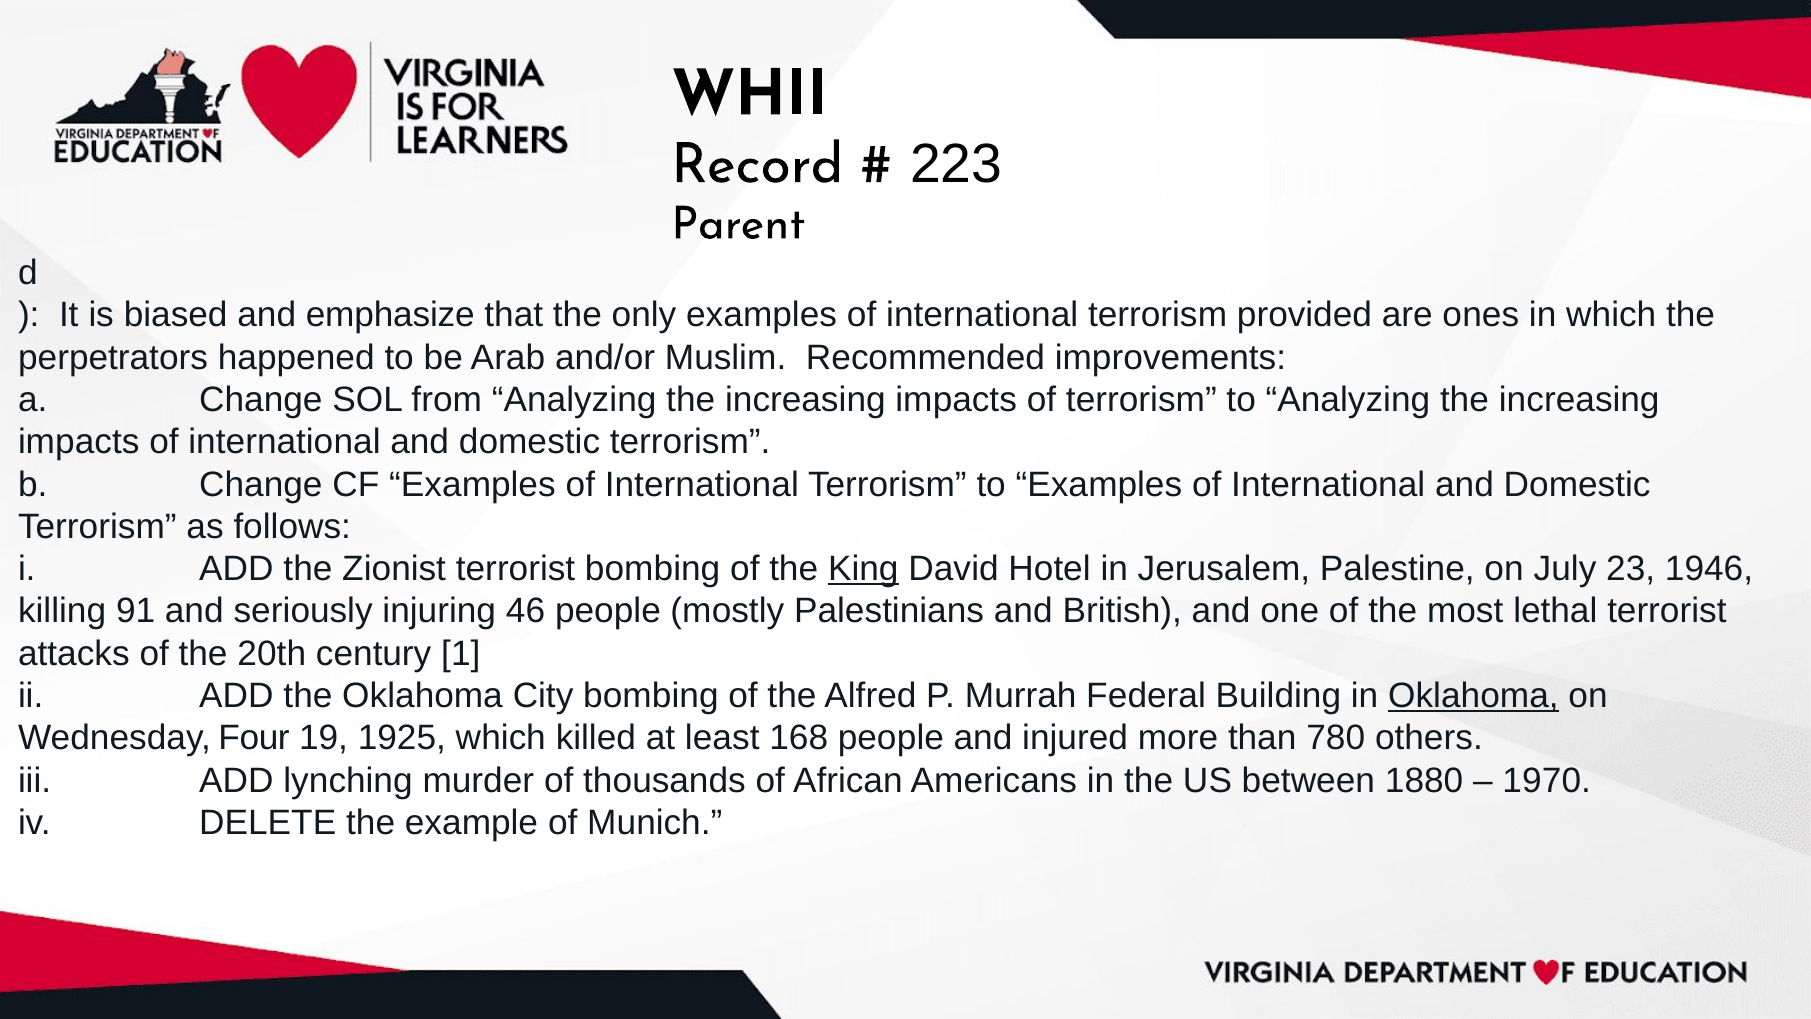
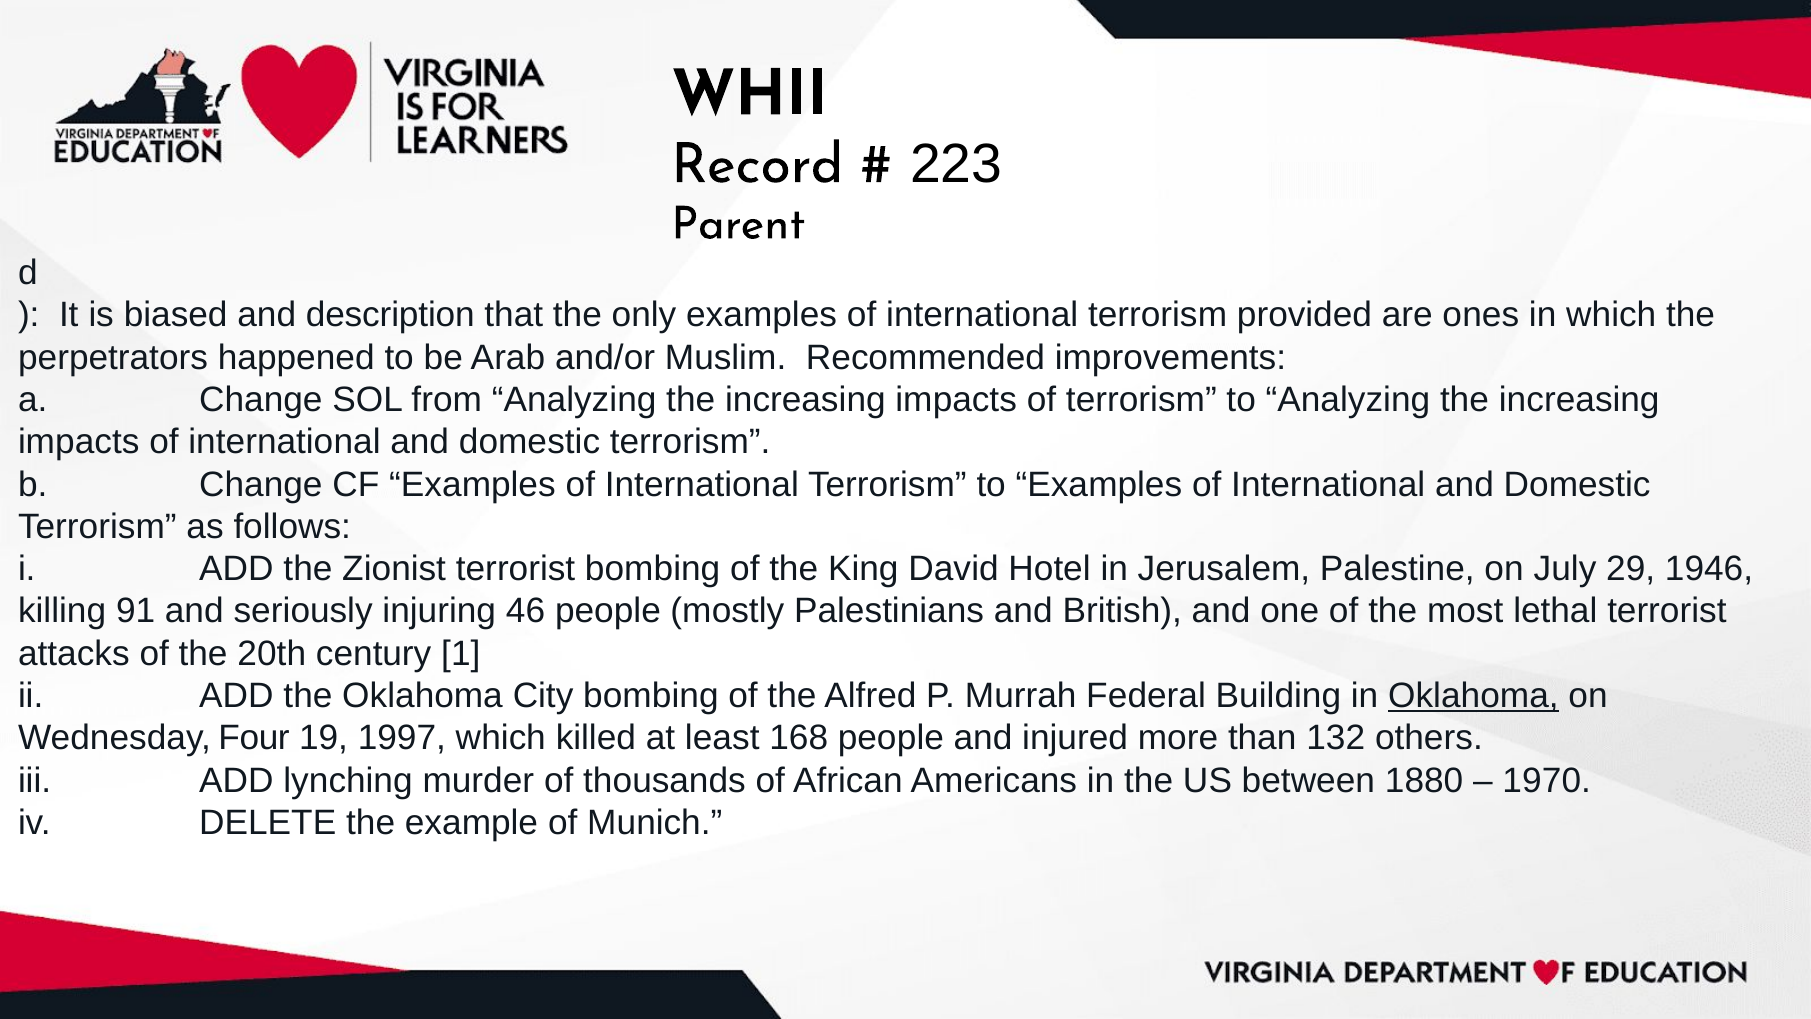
emphasize: emphasize -> description
King underline: present -> none
23: 23 -> 29
1925: 1925 -> 1997
780: 780 -> 132
